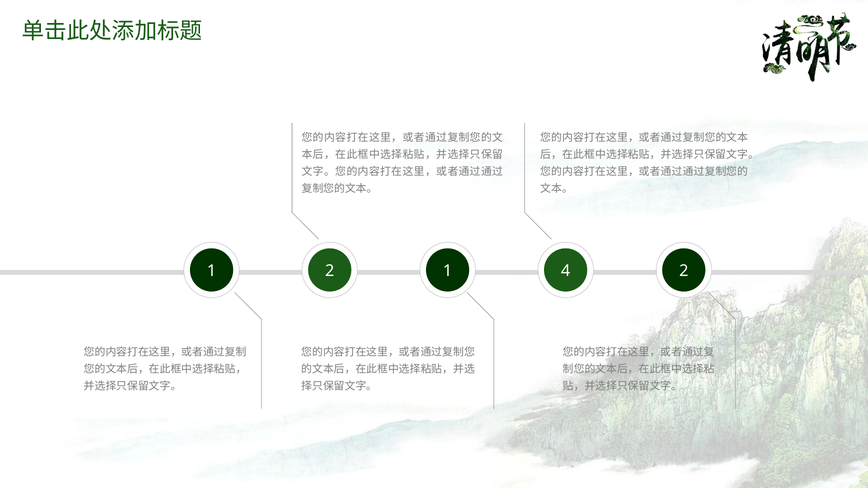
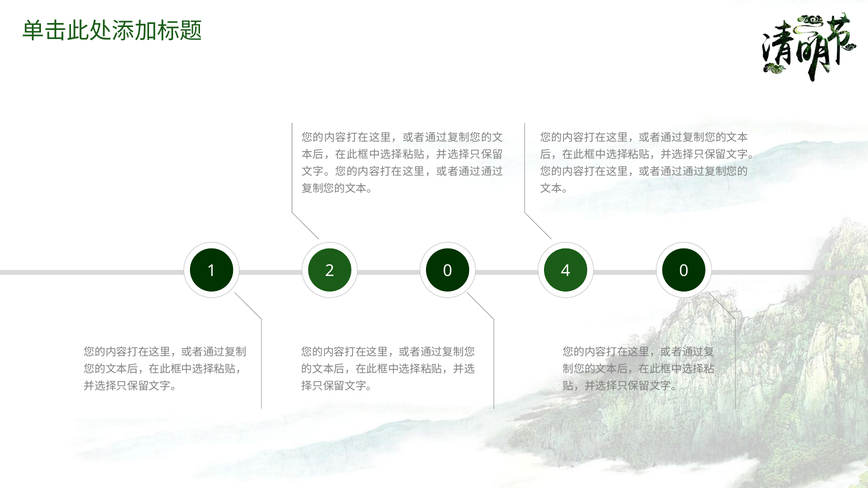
2 1: 1 -> 0
4 2: 2 -> 0
